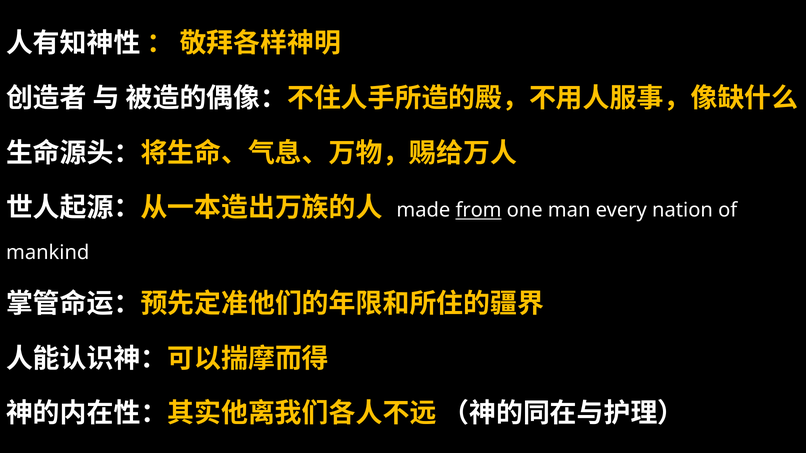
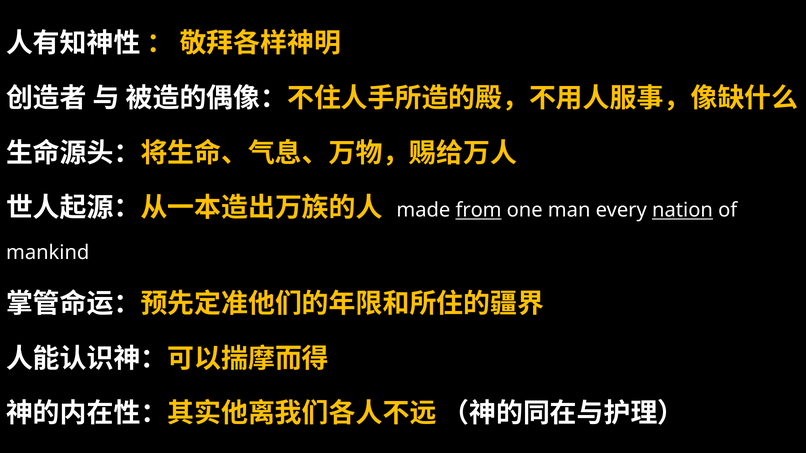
nation underline: none -> present
